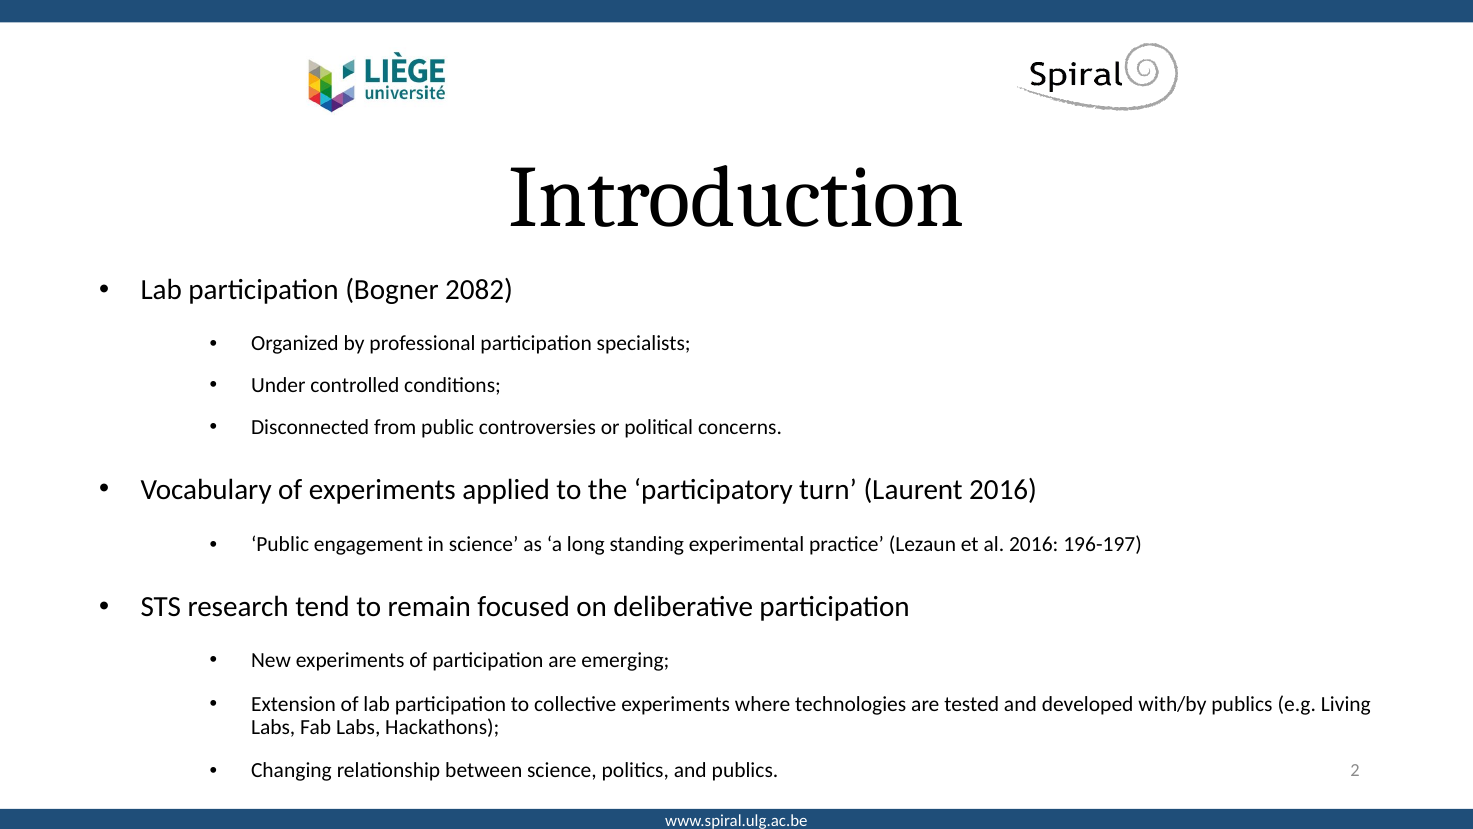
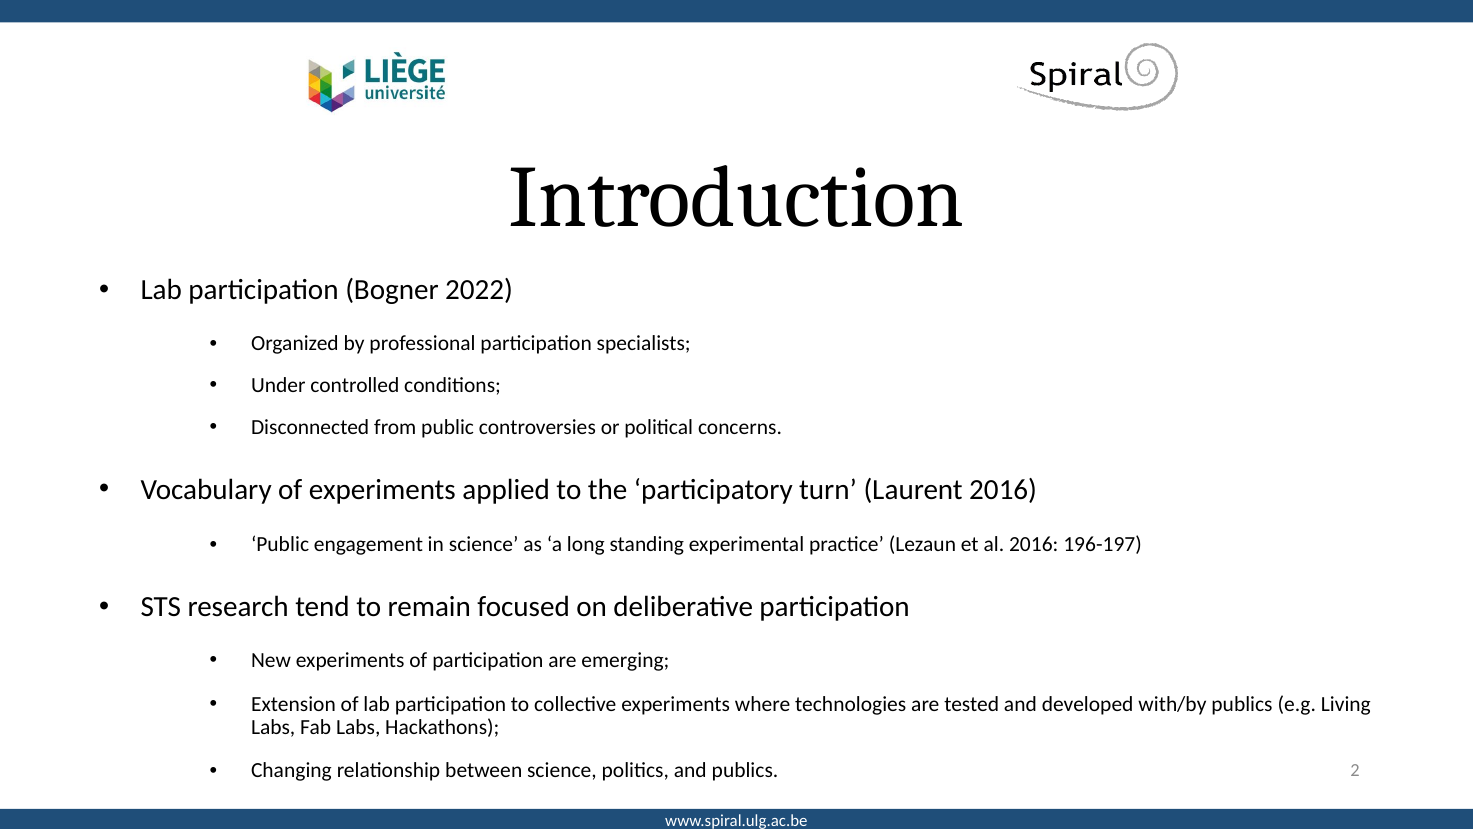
2082: 2082 -> 2022
